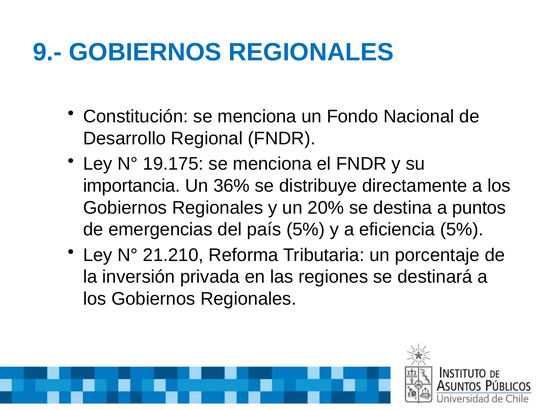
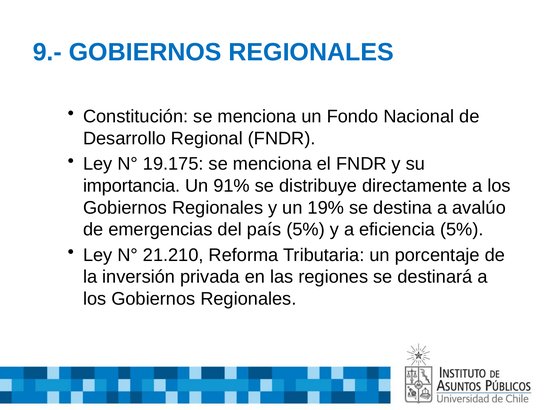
36%: 36% -> 91%
20%: 20% -> 19%
puntos: puntos -> avalúo
